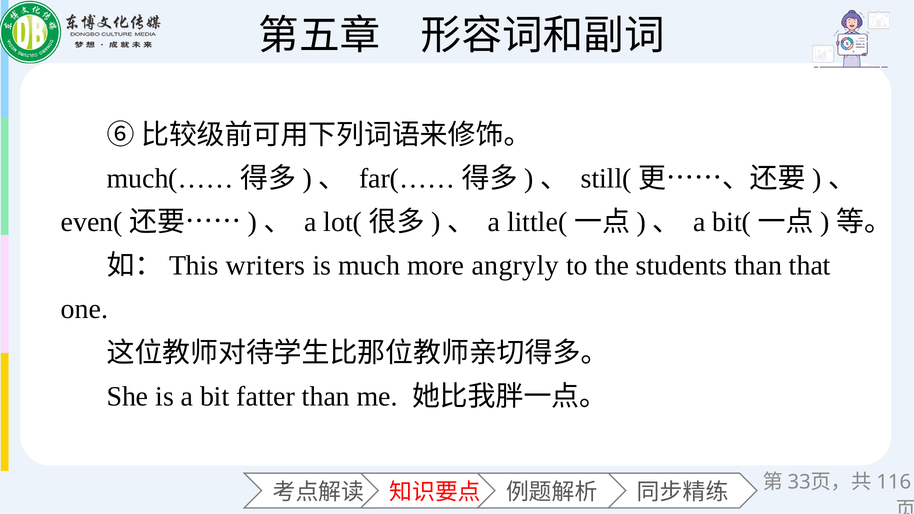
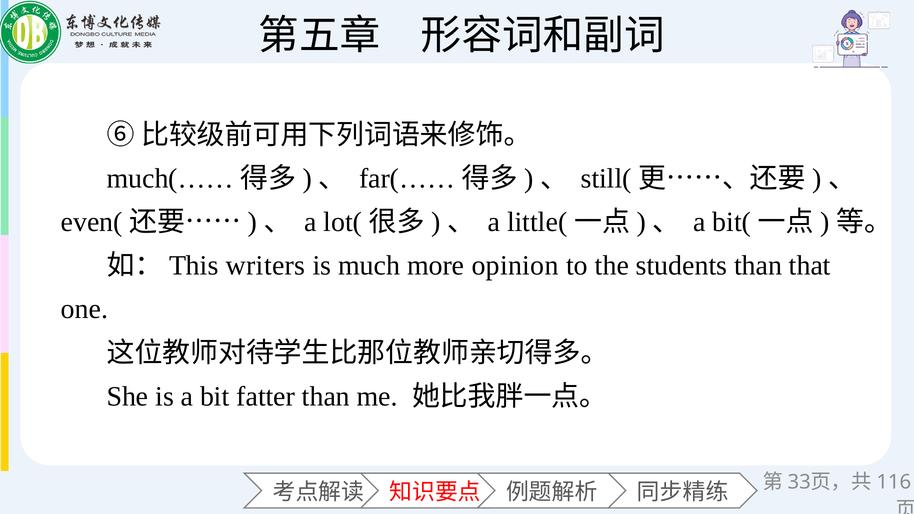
angryly: angryly -> opinion
